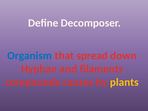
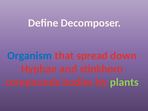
filaments: filaments -> stinkhorn
causes: causes -> bodies
plants colour: yellow -> light green
